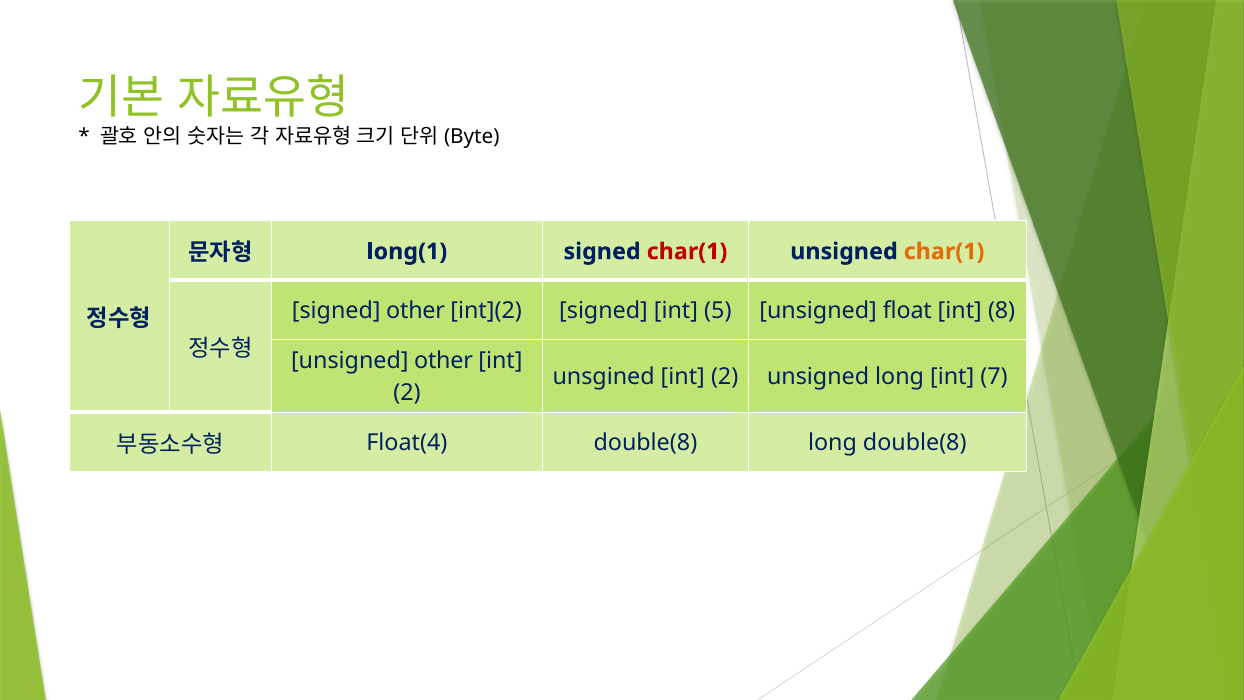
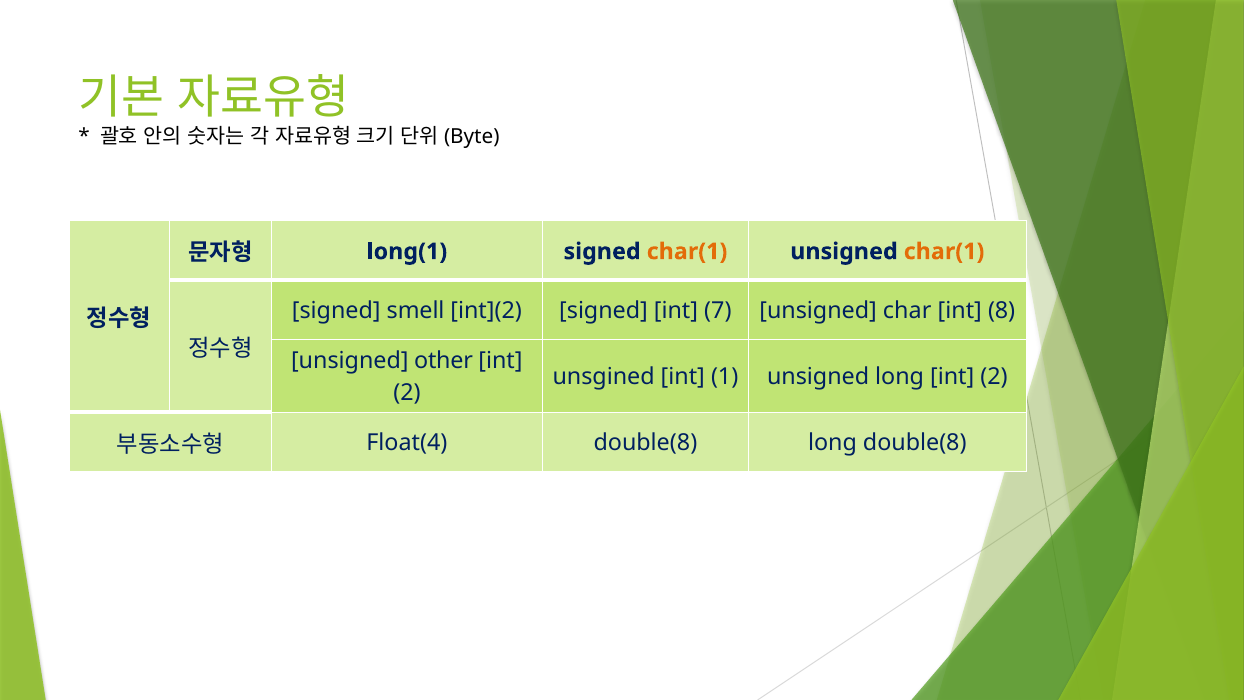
char(1 at (687, 251) colour: red -> orange
signed other: other -> smell
5: 5 -> 7
float: float -> char
unsgined int 2: 2 -> 1
long int 7: 7 -> 2
